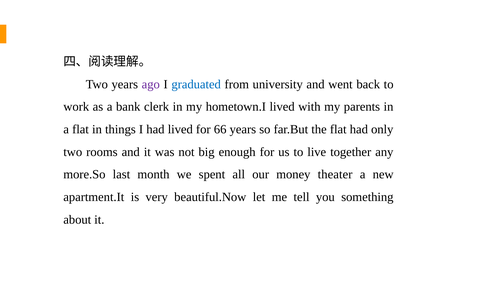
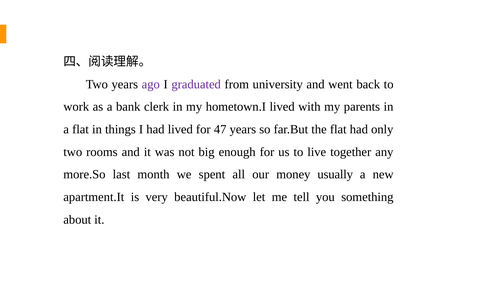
graduated colour: blue -> purple
66: 66 -> 47
theater: theater -> usually
